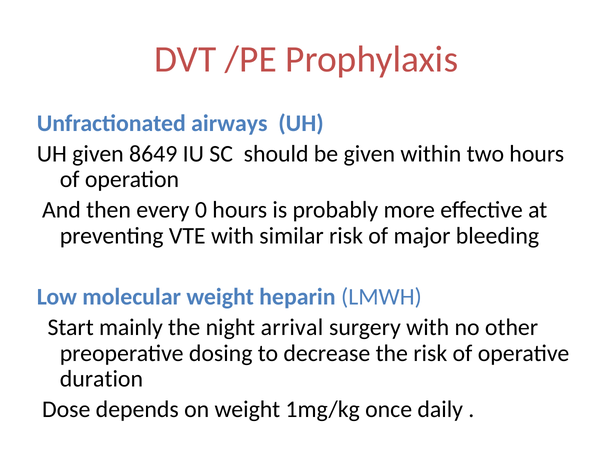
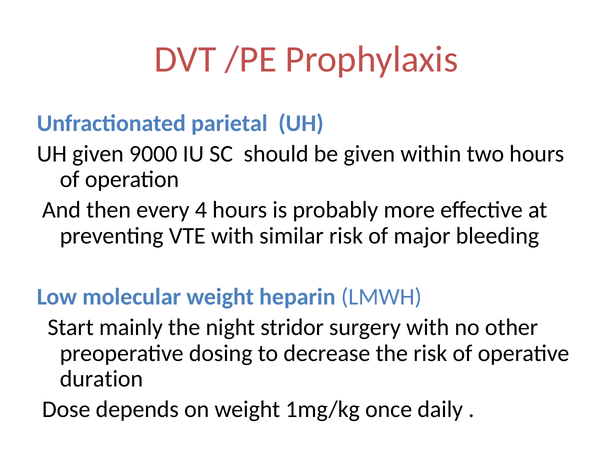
airways: airways -> parietal
8649: 8649 -> 9000
0: 0 -> 4
arrival: arrival -> stridor
